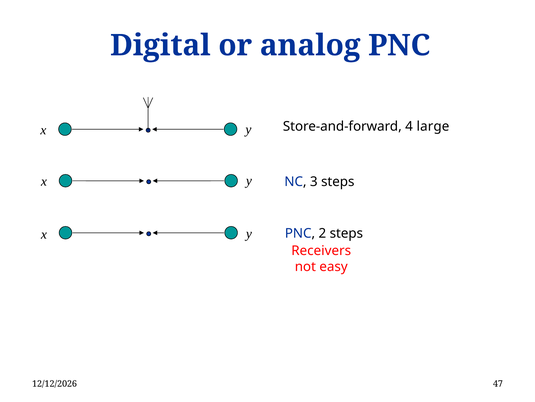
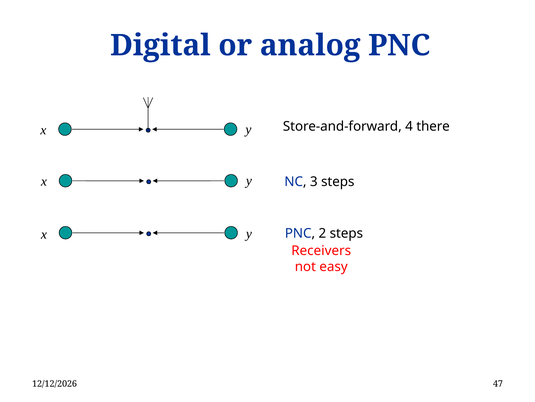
large: large -> there
